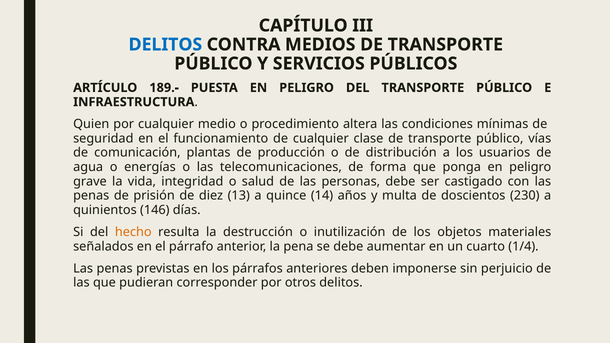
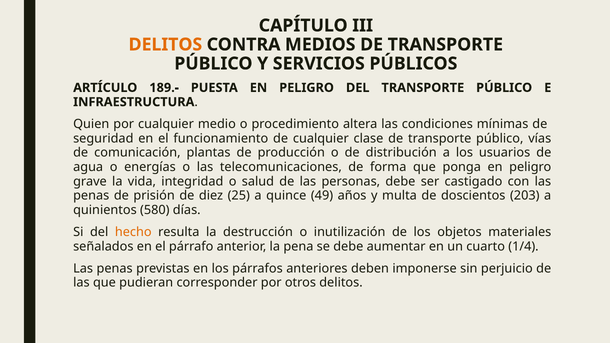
DELITOS at (165, 45) colour: blue -> orange
13: 13 -> 25
14: 14 -> 49
230: 230 -> 203
146: 146 -> 580
